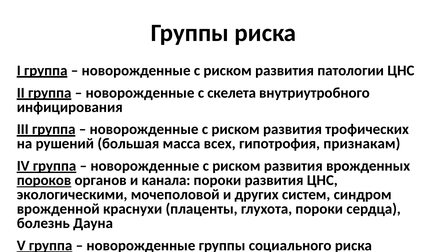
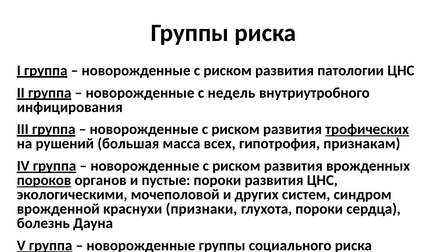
скелета: скелета -> недель
трофических underline: none -> present
канала: канала -> пустые
плаценты: плаценты -> признаки
